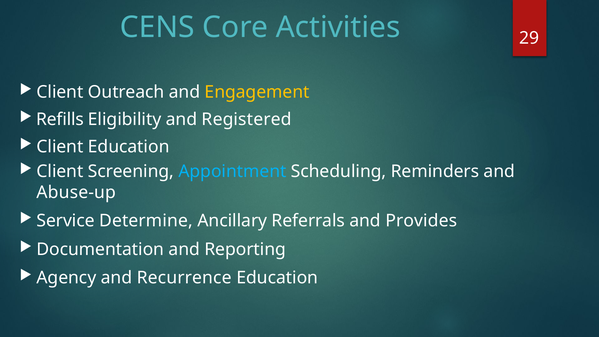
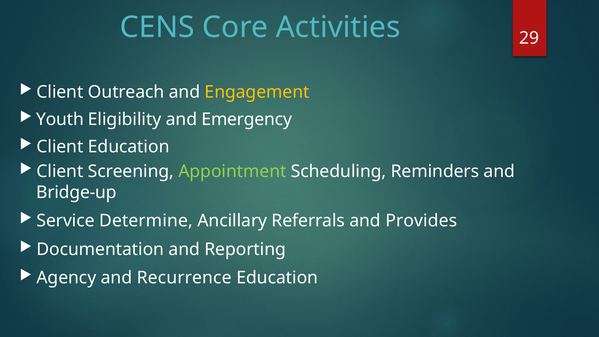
Refills: Refills -> Youth
Registered: Registered -> Emergency
Appointment colour: light blue -> light green
Abuse-up: Abuse-up -> Bridge-up
